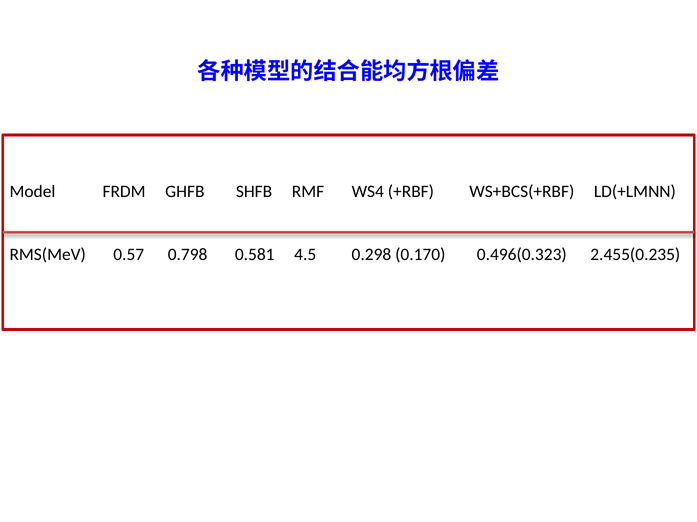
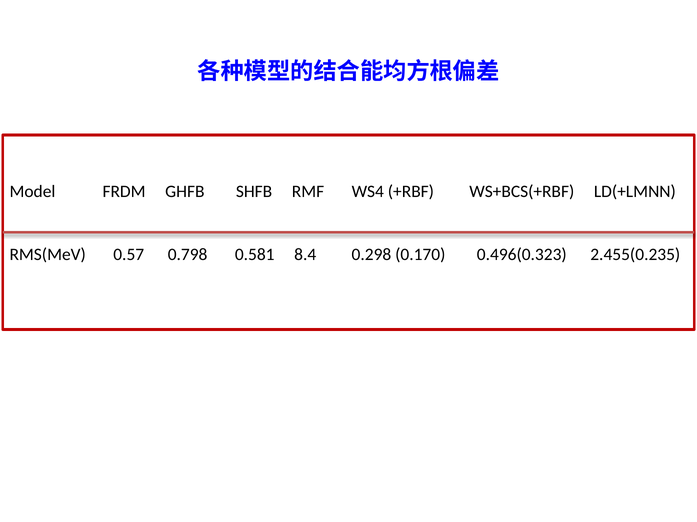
4.5: 4.5 -> 8.4
